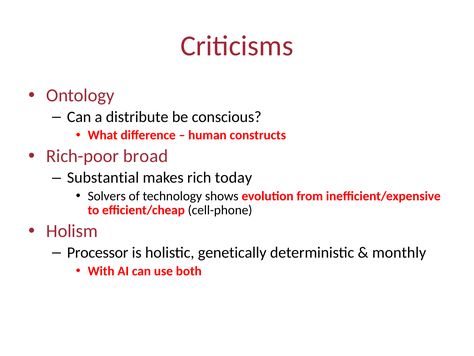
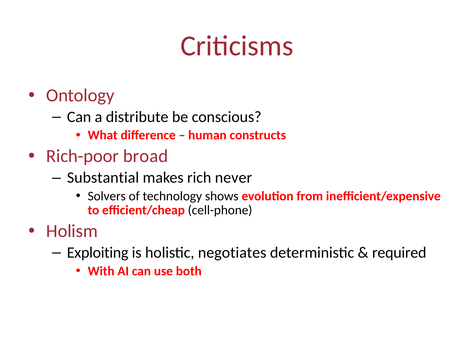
today: today -> never
Processor: Processor -> Exploiting
genetically: genetically -> negotiates
monthly: monthly -> required
